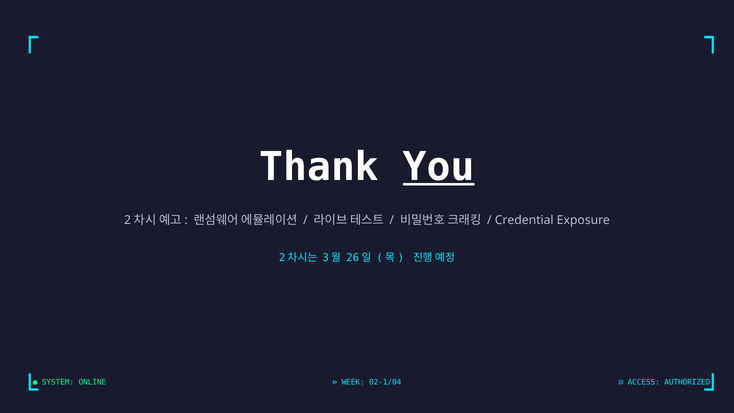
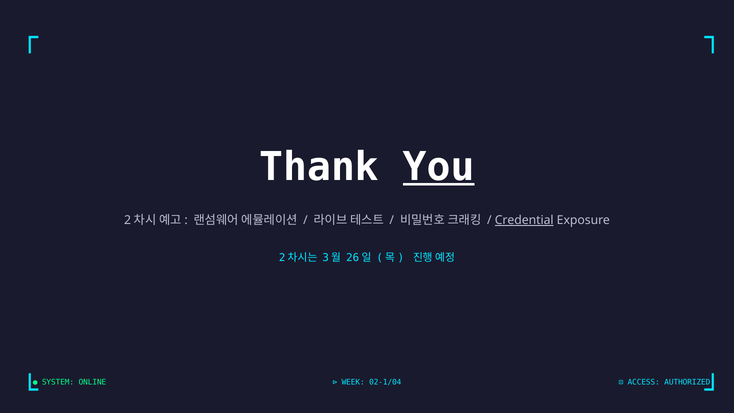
Credential underline: none -> present
